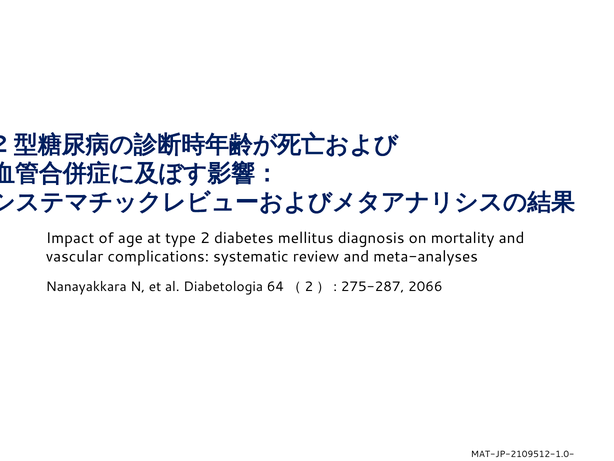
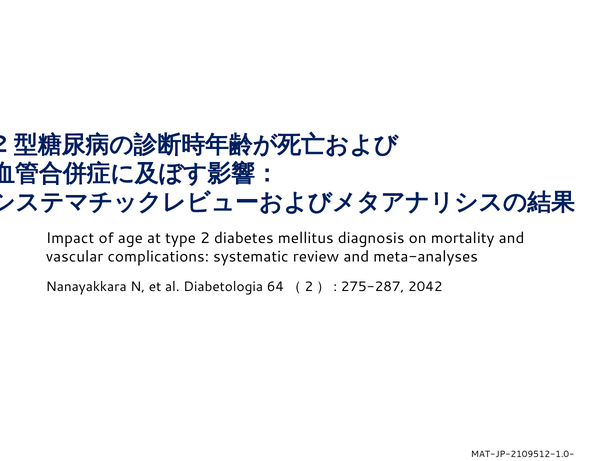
2066: 2066 -> 2042
